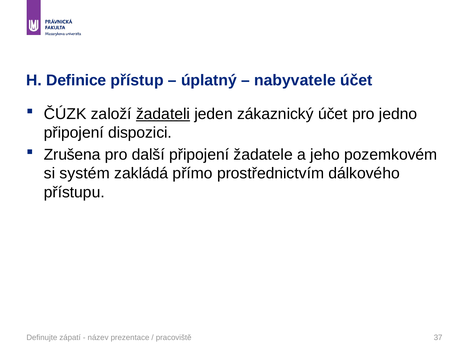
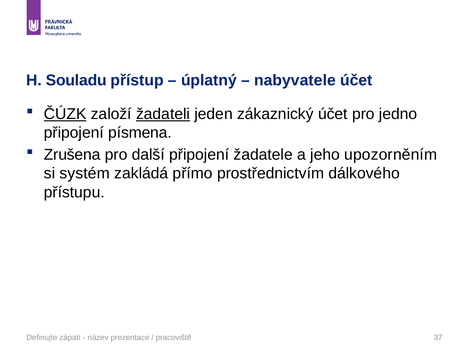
Definice: Definice -> Souladu
ČÚZK underline: none -> present
dispozici: dispozici -> písmena
pozemkovém: pozemkovém -> upozorněním
